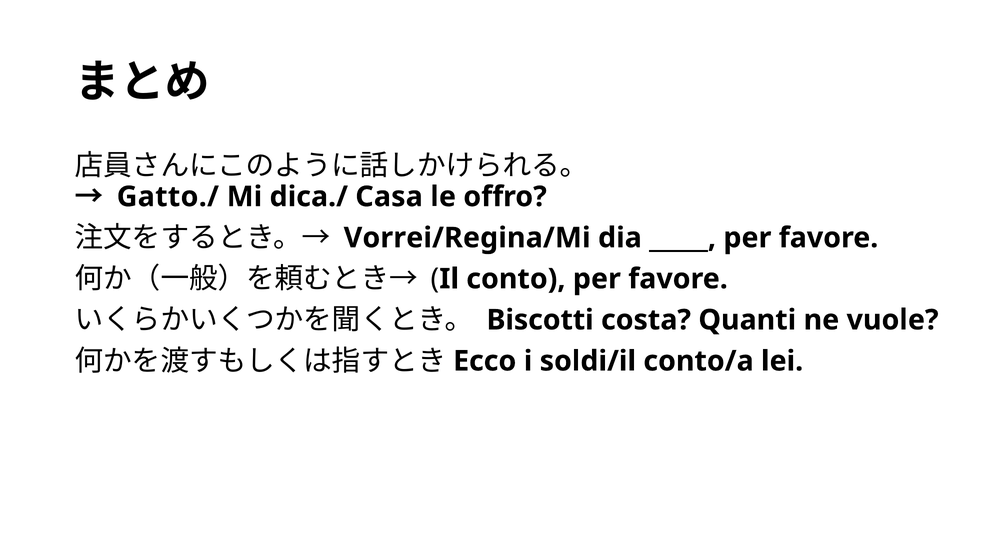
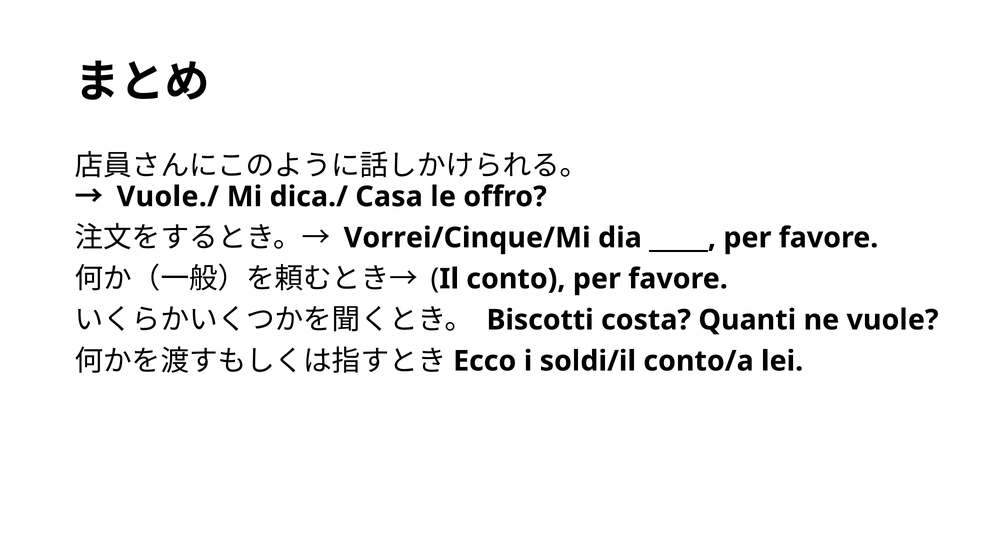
Gatto./: Gatto./ -> Vuole./
Vorrei/Regina/Mi: Vorrei/Regina/Mi -> Vorrei/Cinque/Mi
